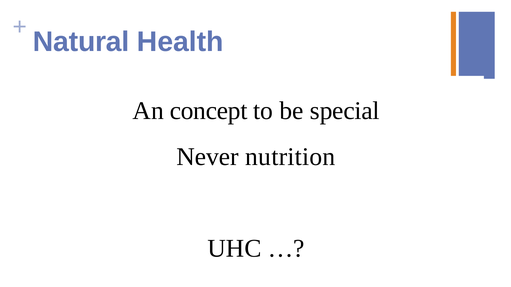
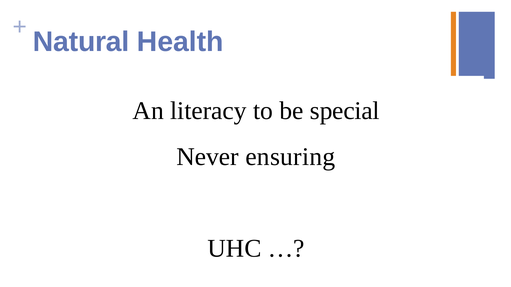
concept: concept -> literacy
nutrition: nutrition -> ensuring
